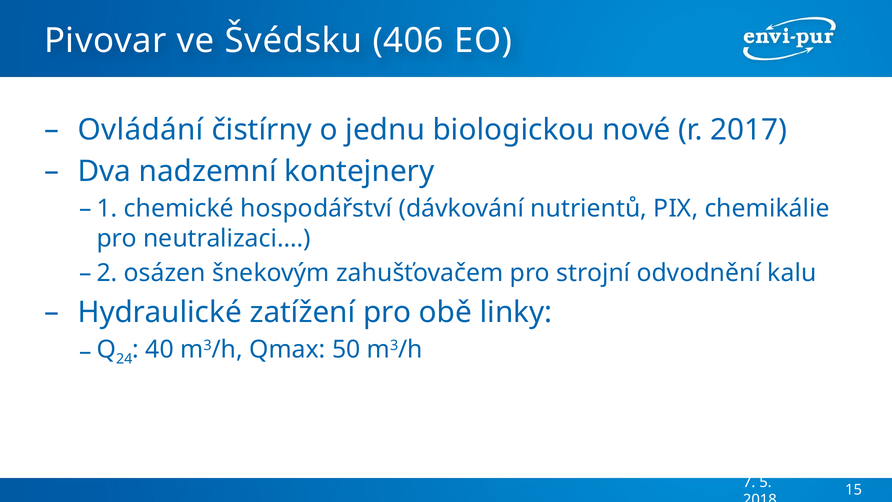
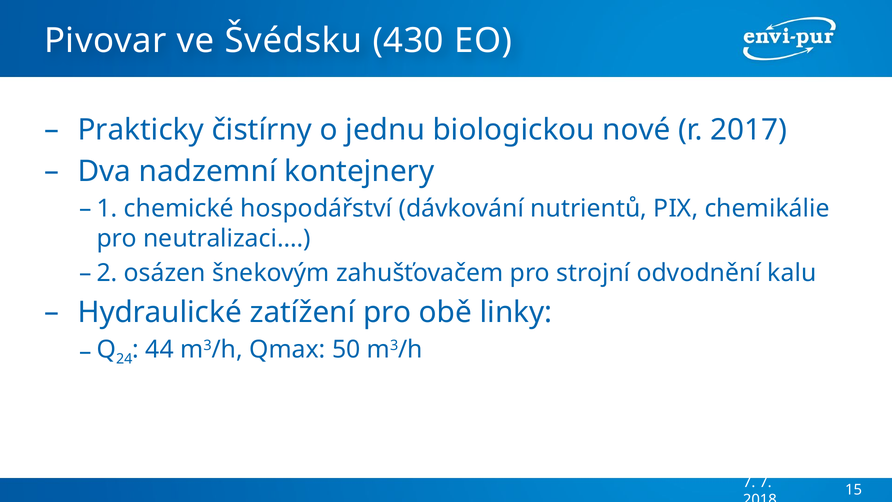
406: 406 -> 430
Ovládání: Ovládání -> Prakticky
40: 40 -> 44
7 5: 5 -> 7
